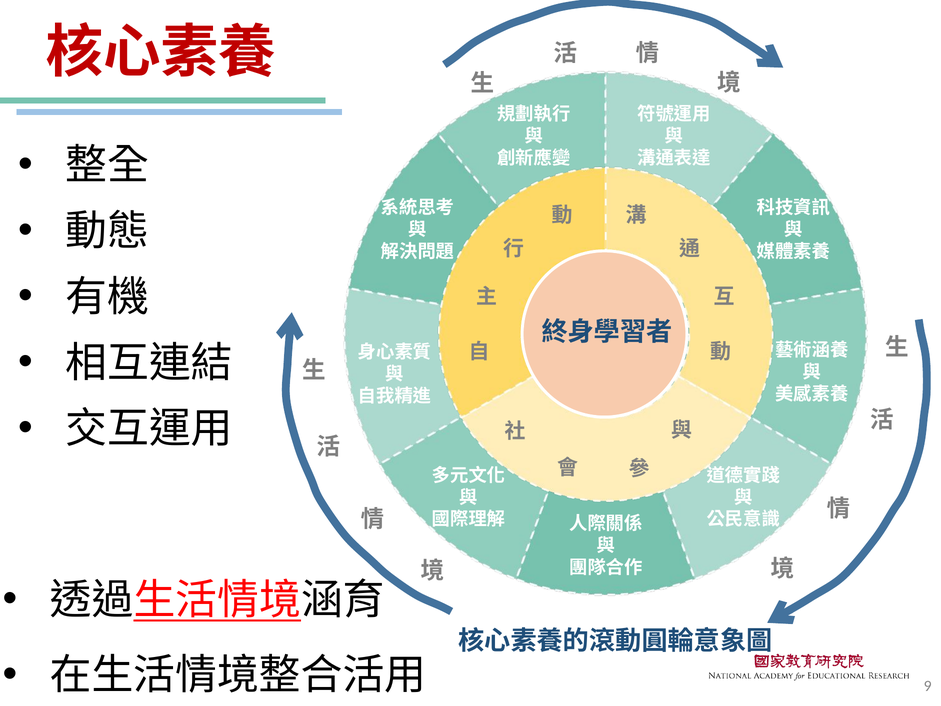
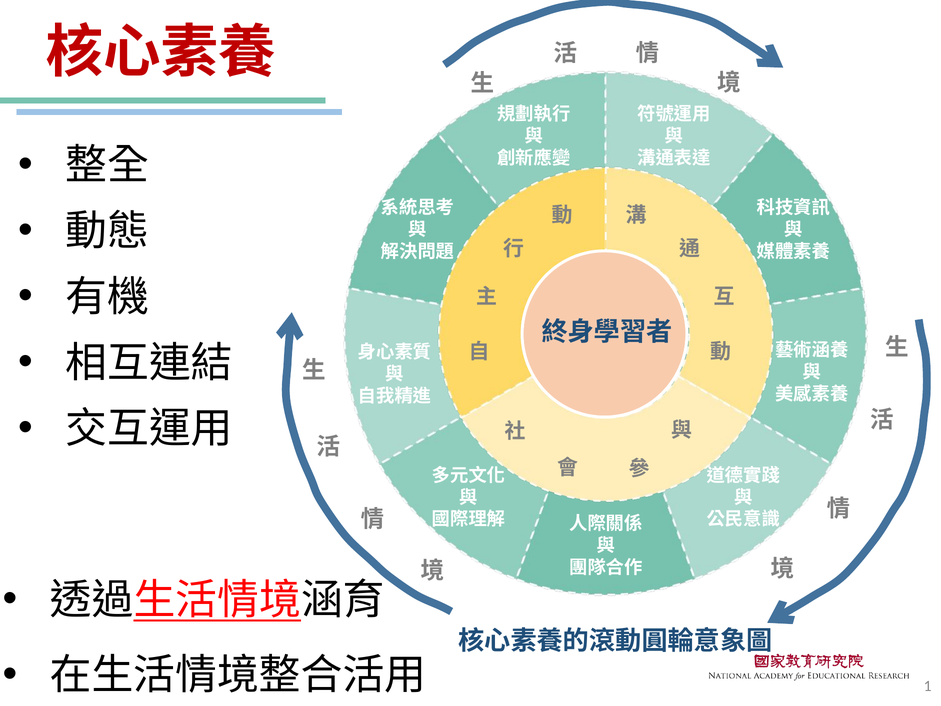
9: 9 -> 1
